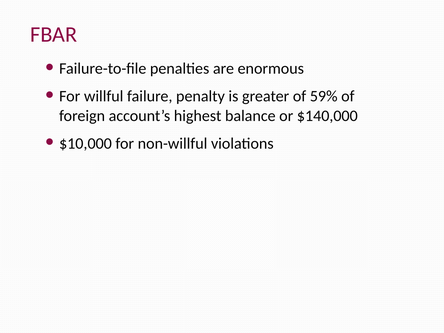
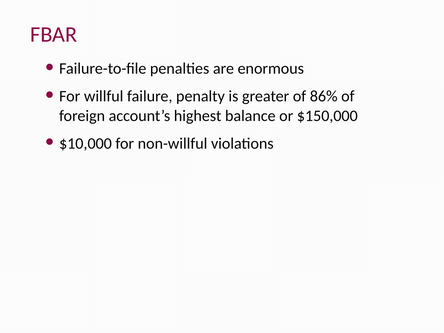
59%: 59% -> 86%
$140,000: $140,000 -> $150,000
